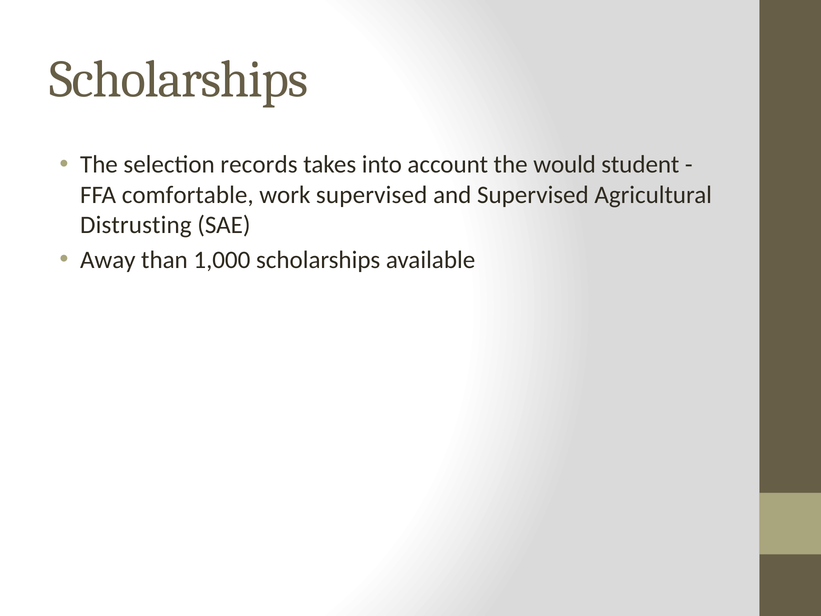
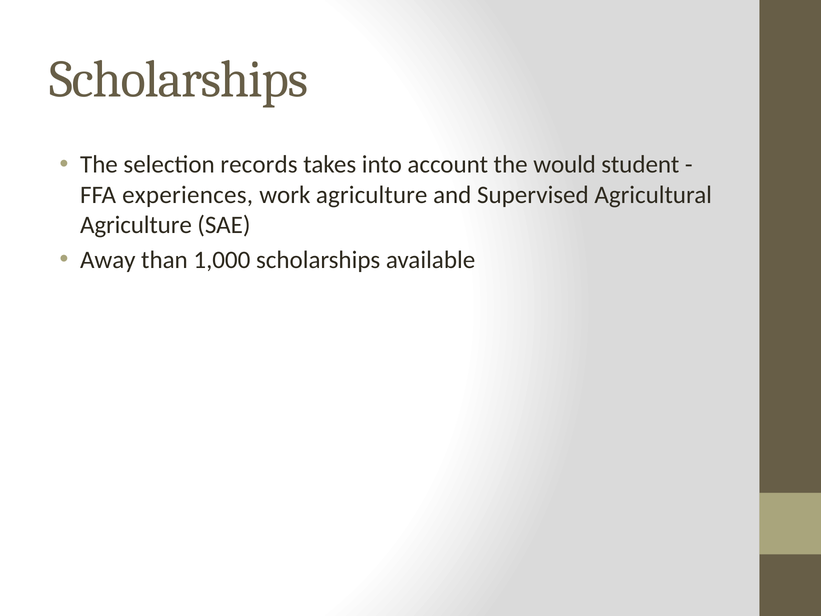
comfortable: comfortable -> experiences
work supervised: supervised -> agriculture
Distrusting at (136, 225): Distrusting -> Agriculture
